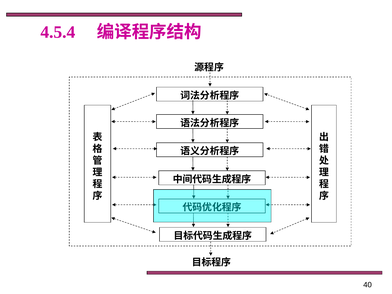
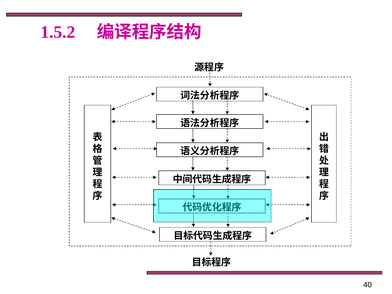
4.5.4: 4.5.4 -> 1.5.2
